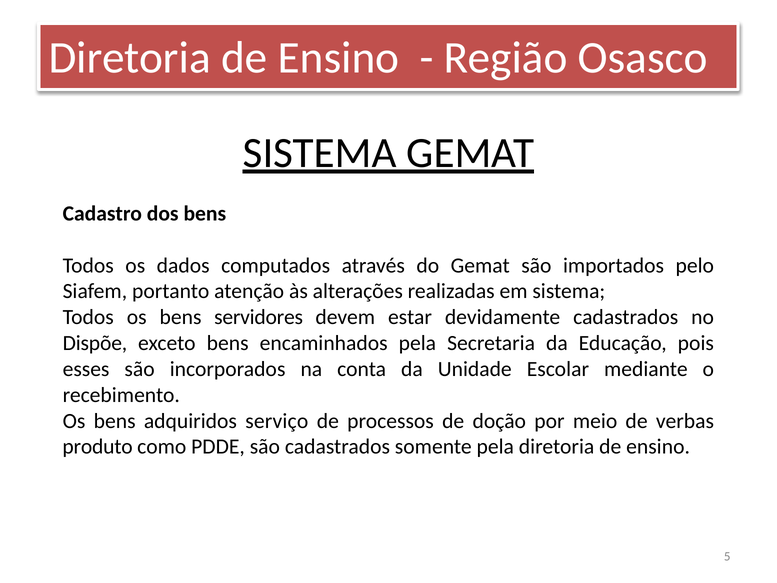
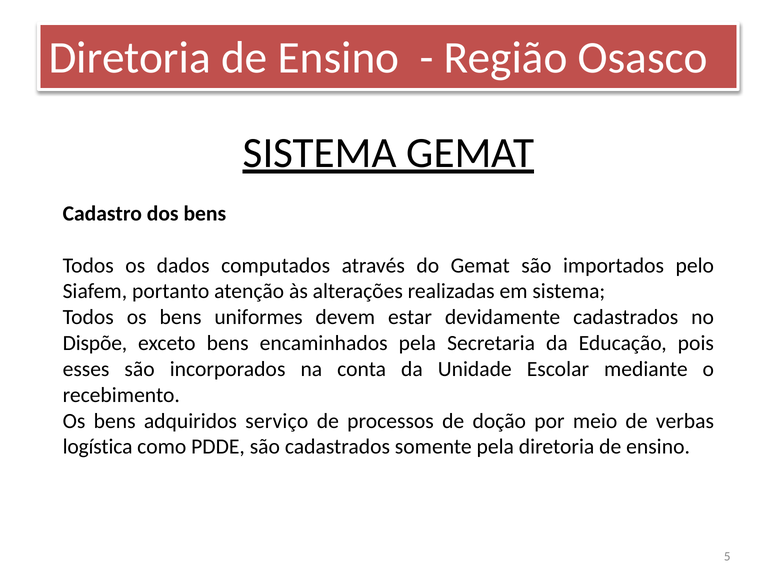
servidores: servidores -> uniformes
produto: produto -> logística
